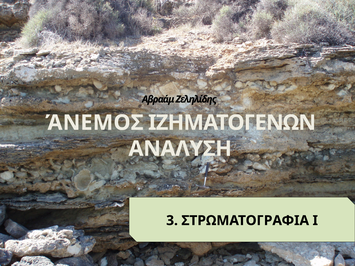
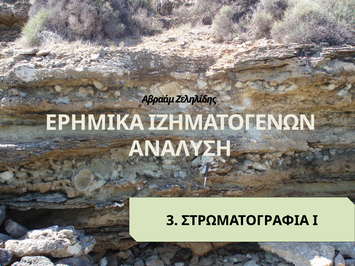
ΆΝΕΜΟΣ: ΆΝΕΜΟΣ -> ΕΡΗΜΙΚΑ
